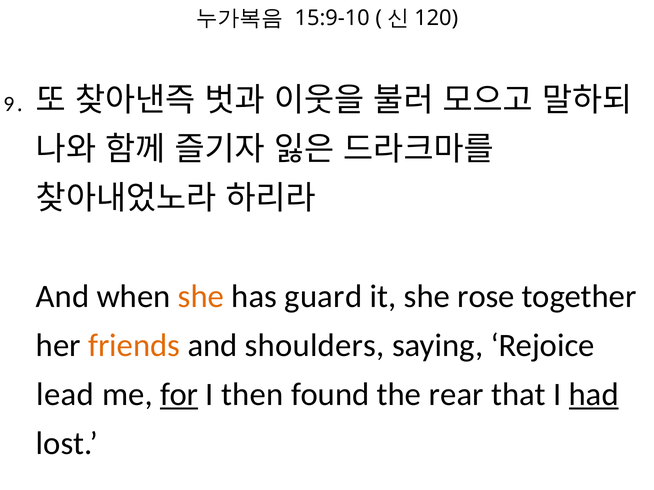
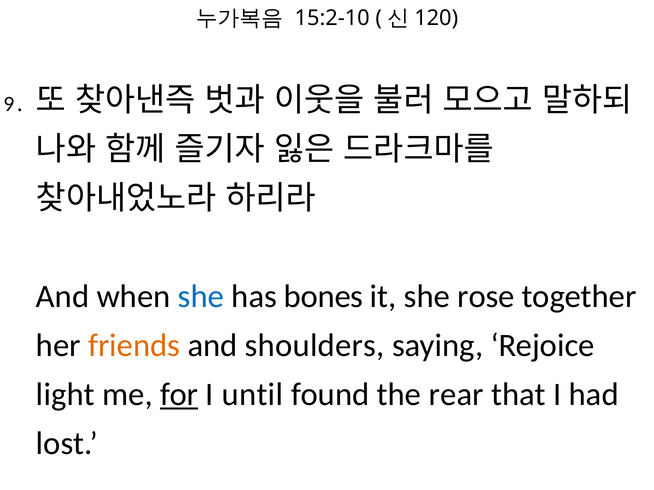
15:9-10: 15:9-10 -> 15:2-10
she at (201, 297) colour: orange -> blue
guard: guard -> bones
lead: lead -> light
then: then -> until
had underline: present -> none
